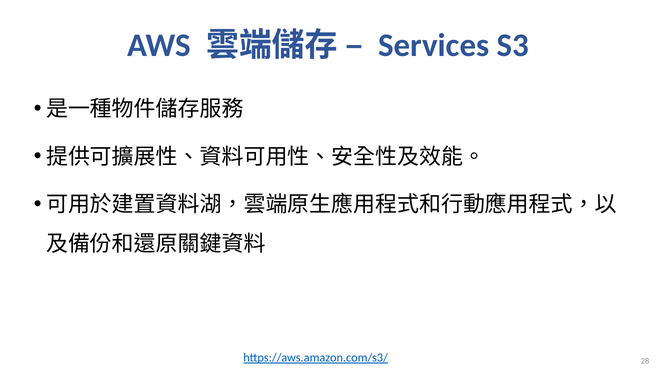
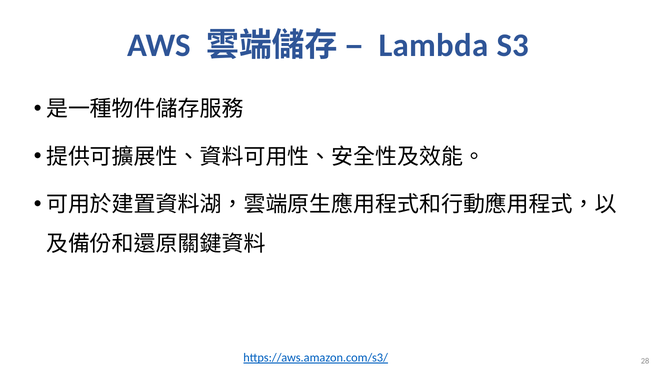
Services: Services -> Lambda
